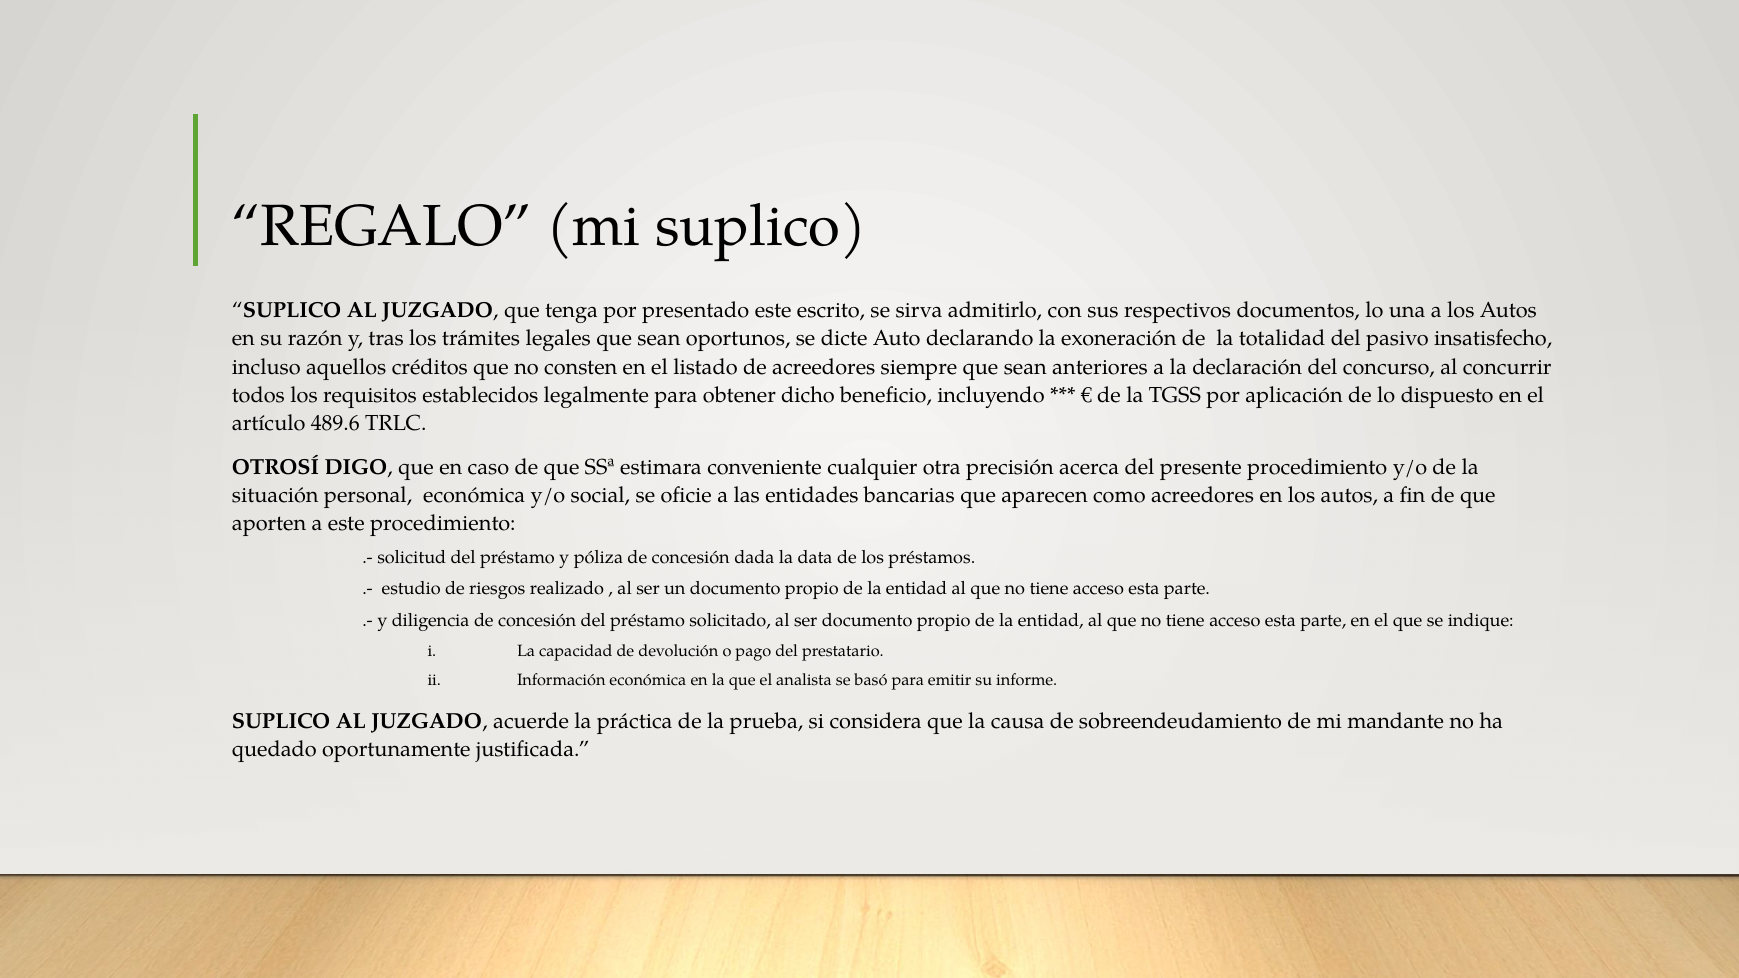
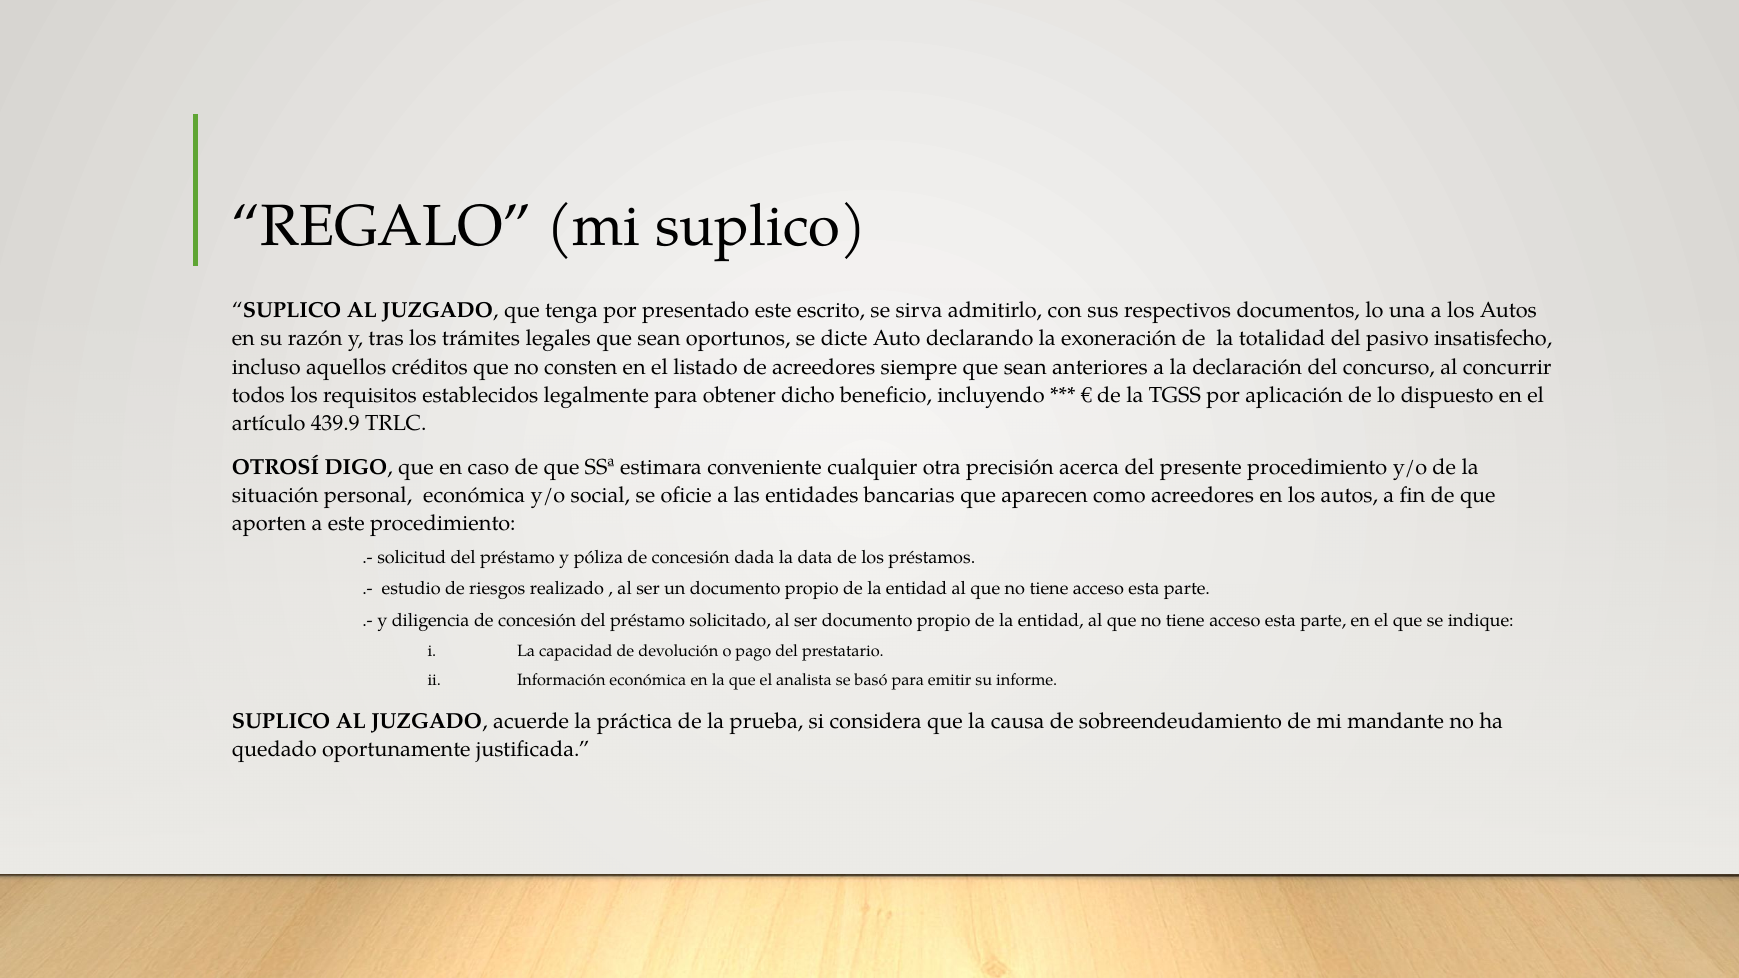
489.6: 489.6 -> 439.9
